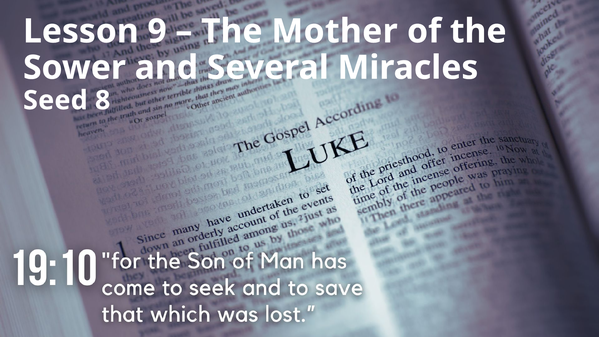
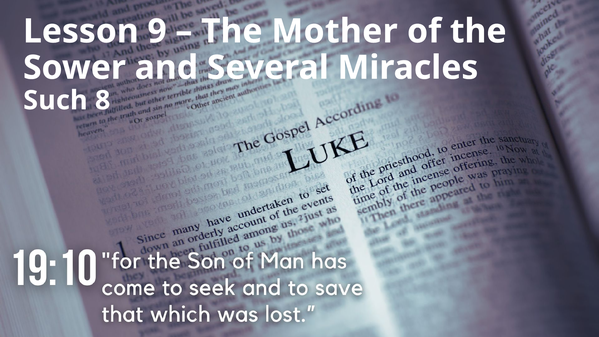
Seed: Seed -> Such
